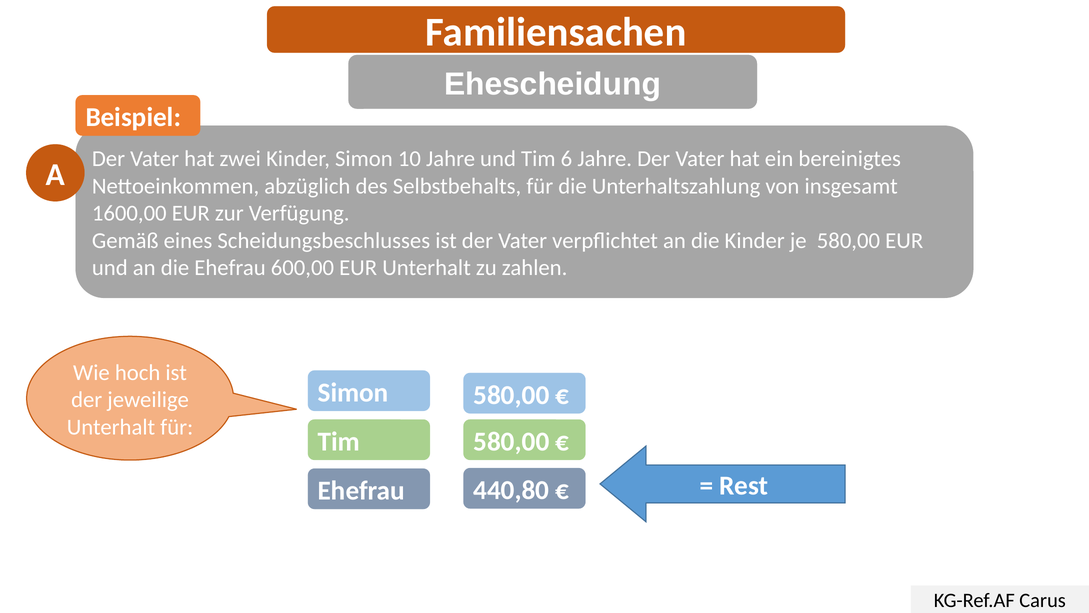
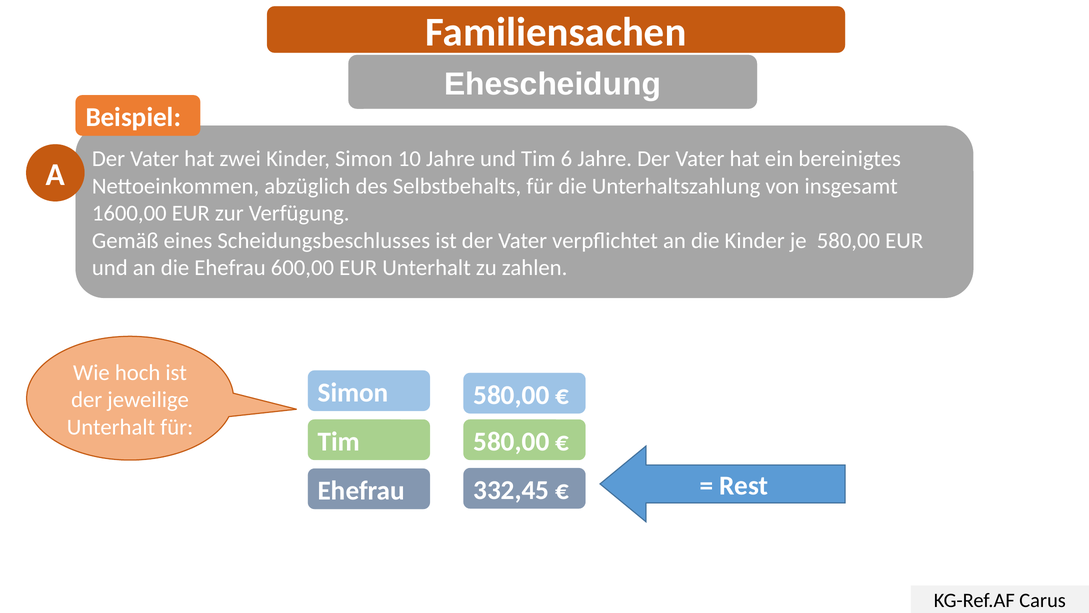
440,80: 440,80 -> 332,45
